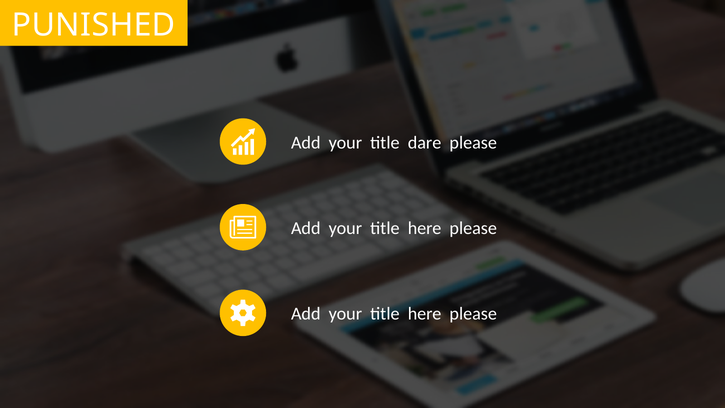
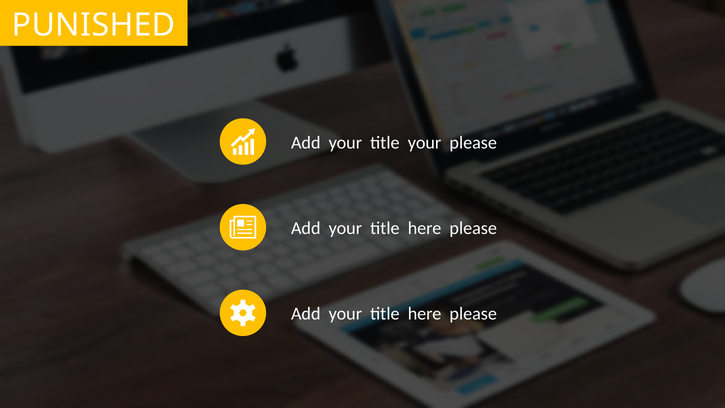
title dare: dare -> your
